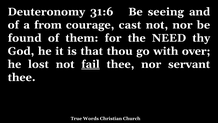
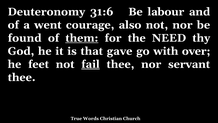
seeing: seeing -> labour
from: from -> went
cast: cast -> also
them underline: none -> present
thou: thou -> gave
lost: lost -> feet
